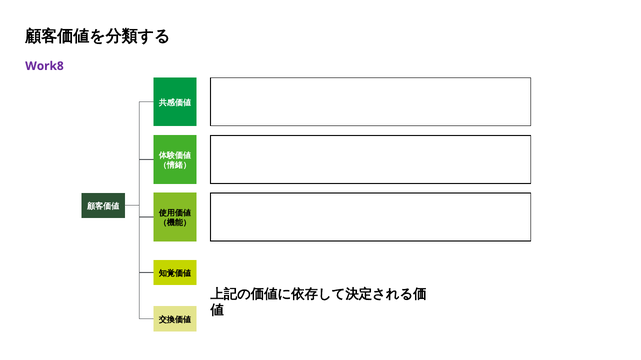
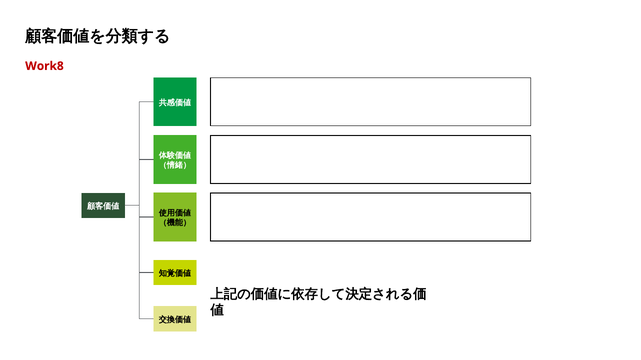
Work8 colour: purple -> red
